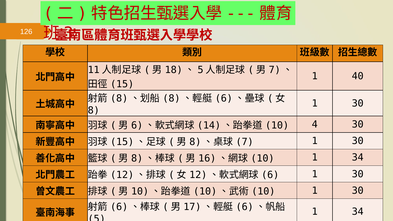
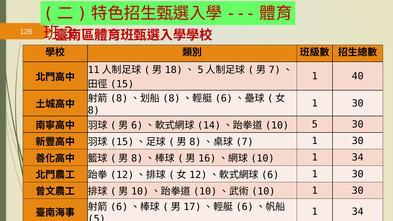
4 at (315, 124): 4 -> 5
